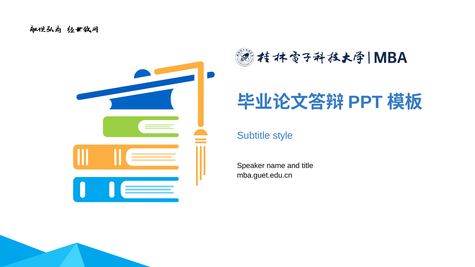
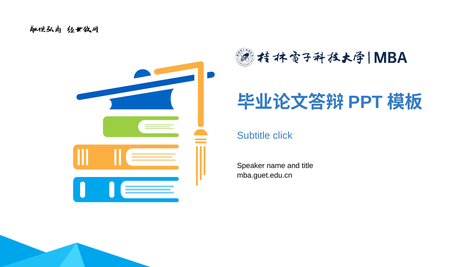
style: style -> click
